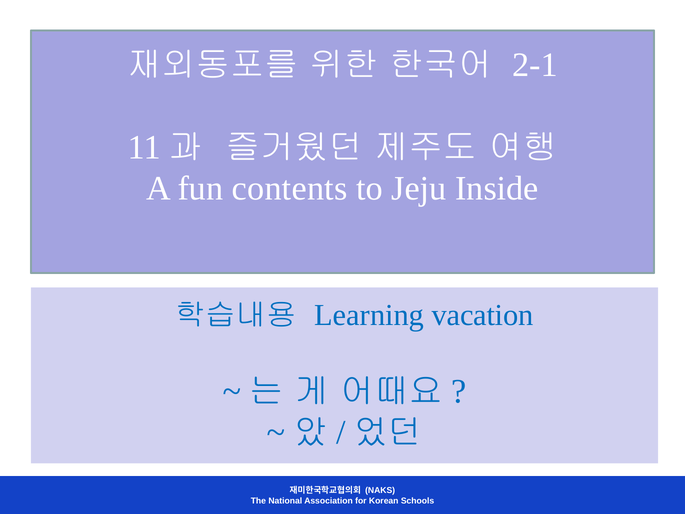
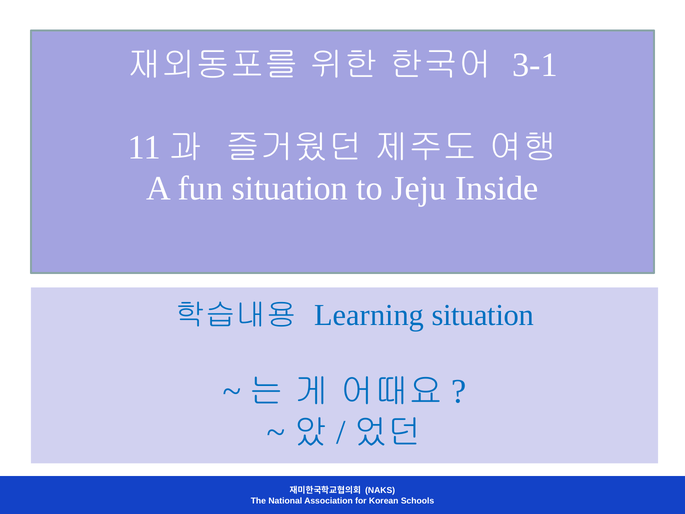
2-1: 2-1 -> 3-1
fun contents: contents -> situation
Learning vacation: vacation -> situation
